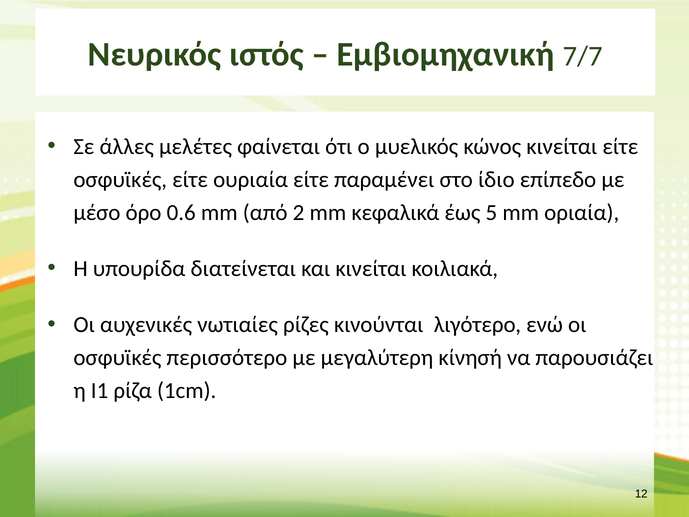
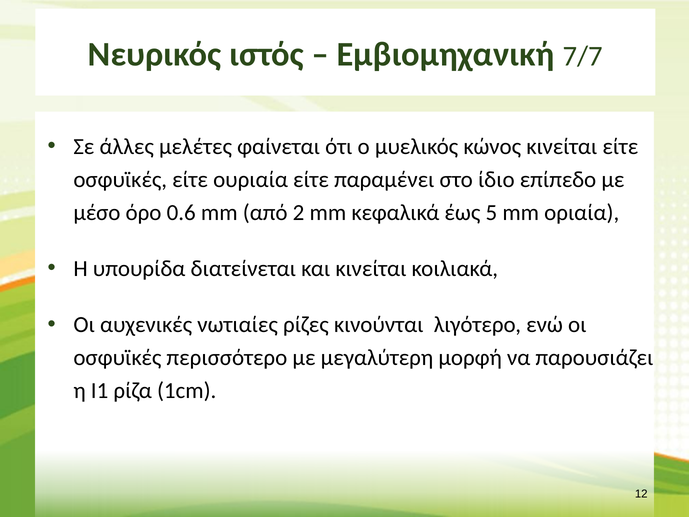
κίνησή: κίνησή -> μορφή
